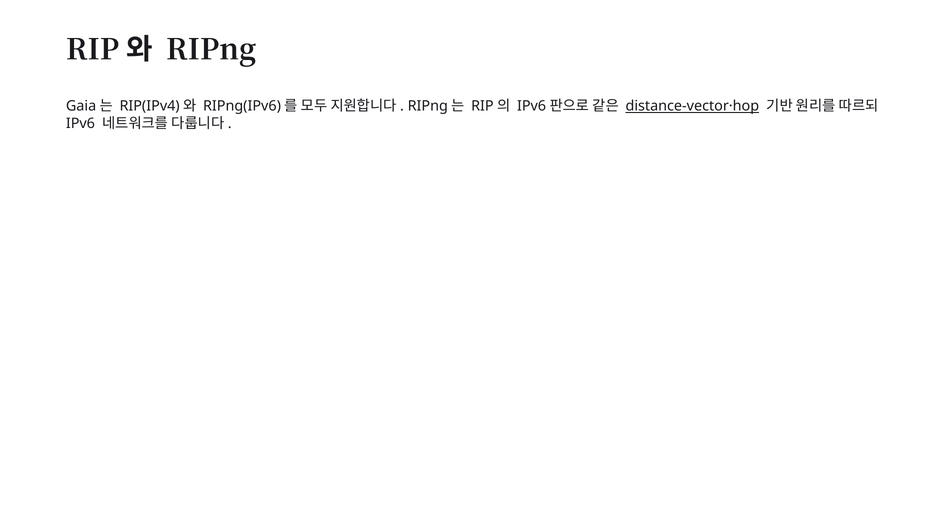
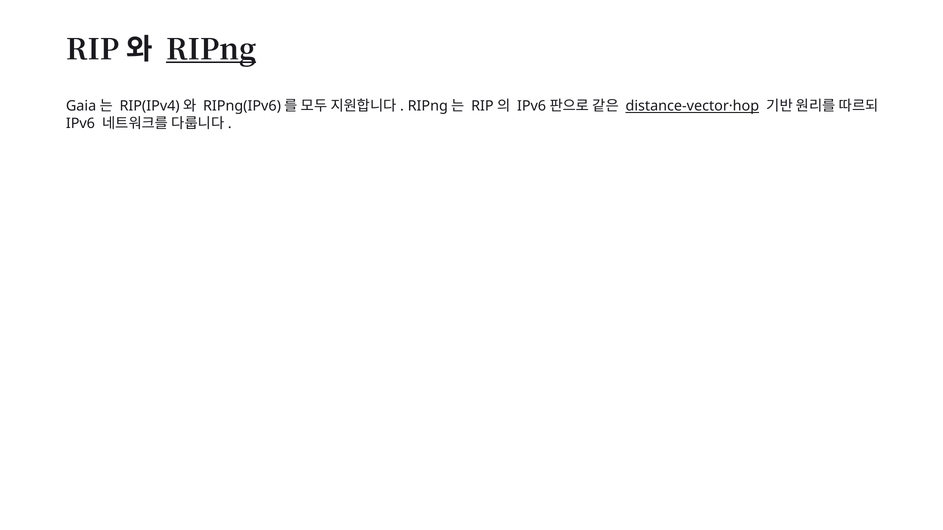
RIPng at (211, 50) underline: none -> present
